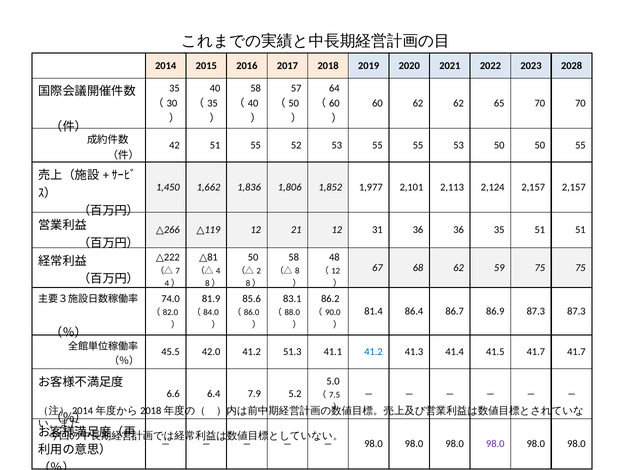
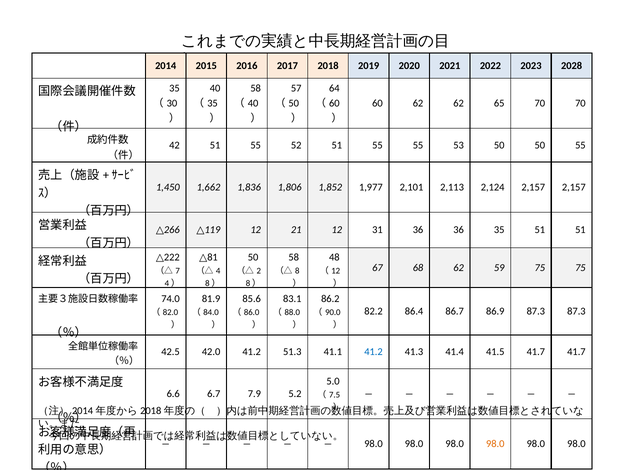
52 53: 53 -> 51
81.4: 81.4 -> 82.2
45.5: 45.5 -> 42.5
6.4: 6.4 -> 6.7
98.0 at (495, 444) colour: purple -> orange
